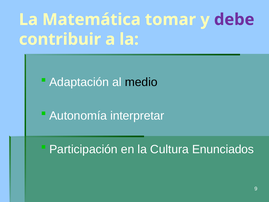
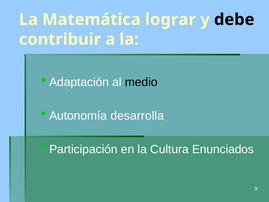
tomar: tomar -> lograr
debe colour: purple -> black
interpretar: interpretar -> desarrolla
